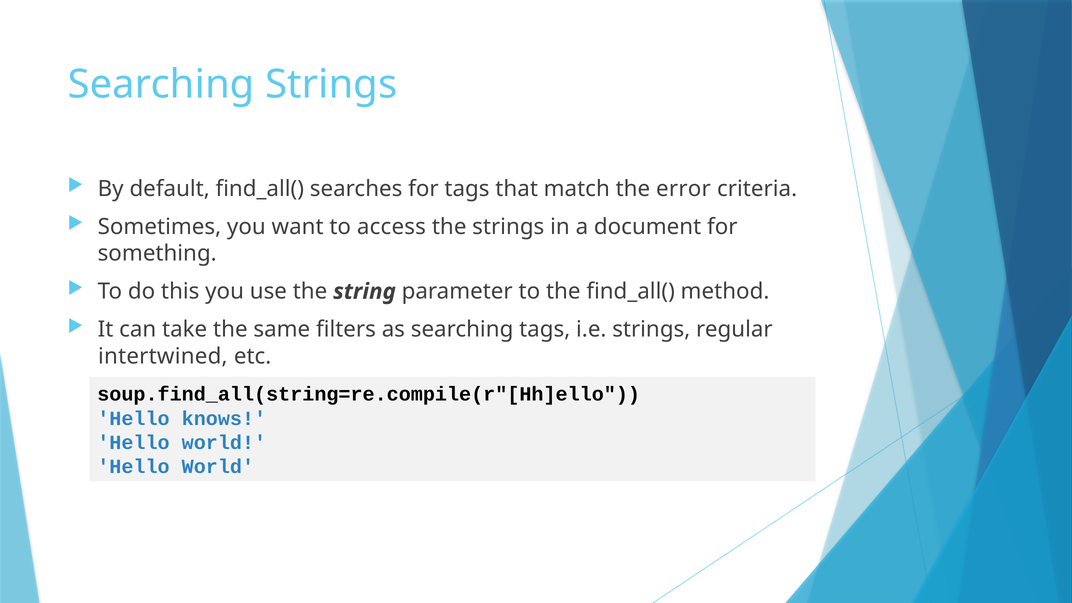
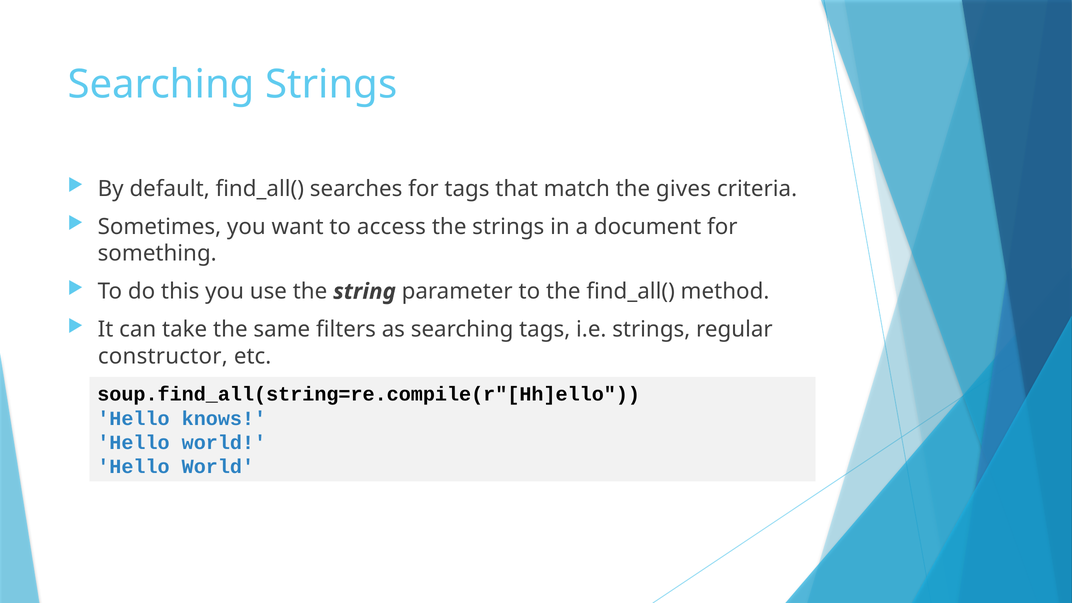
error: error -> gives
intertwined: intertwined -> constructor
